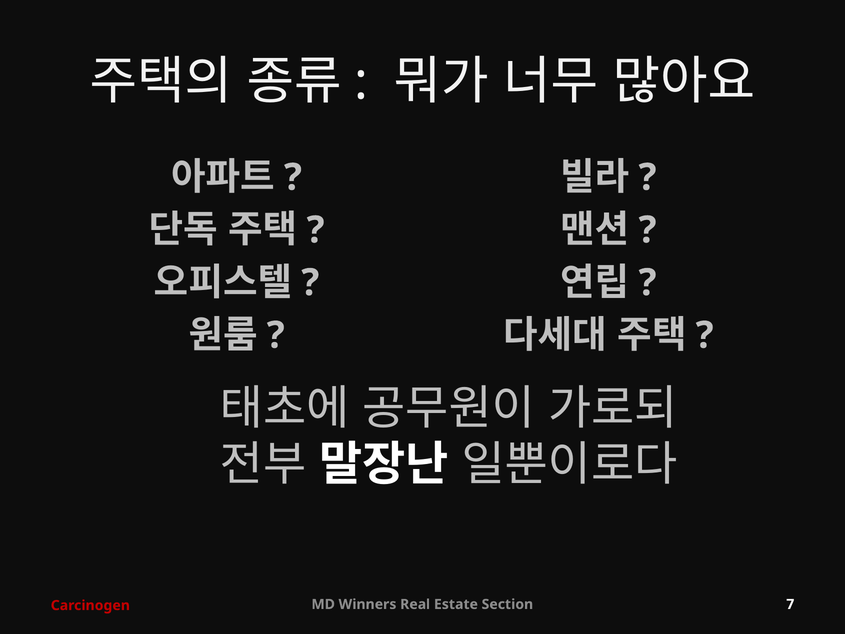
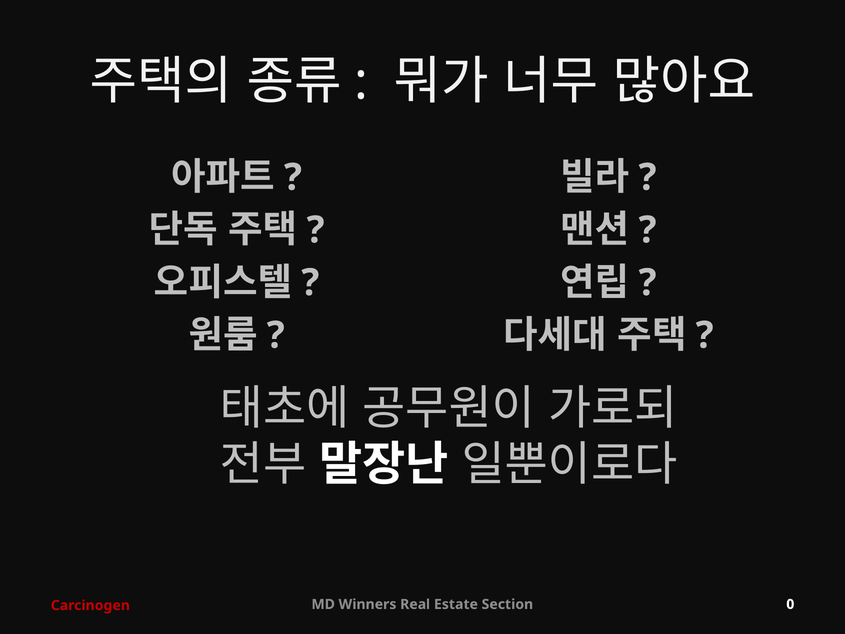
7: 7 -> 0
